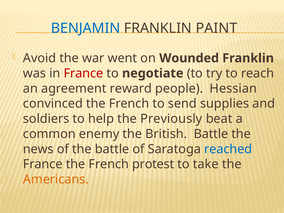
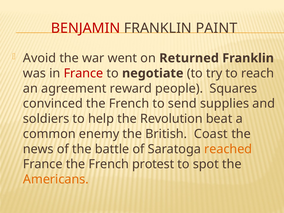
BENJAMIN colour: blue -> red
Wounded: Wounded -> Returned
Hessian: Hessian -> Squares
Previously: Previously -> Revolution
British Battle: Battle -> Coast
reached colour: blue -> orange
take: take -> spot
